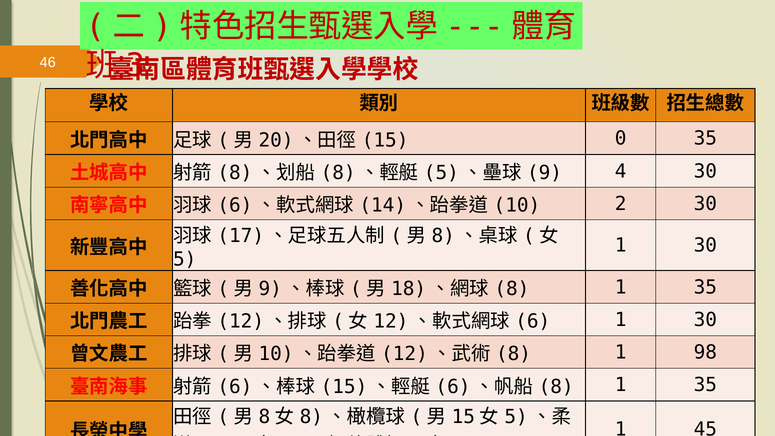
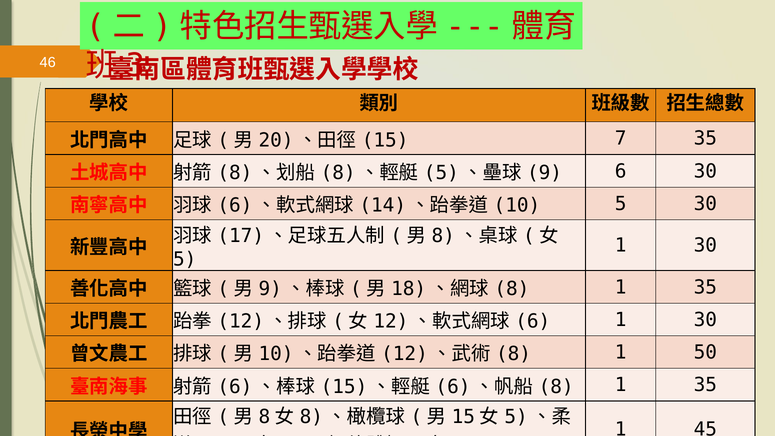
0: 0 -> 7
4 at (621, 171): 4 -> 6
2 at (621, 204): 2 -> 5
98: 98 -> 50
